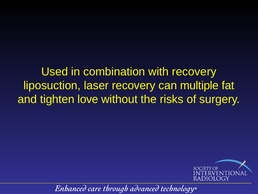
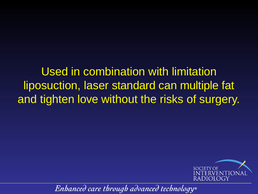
with recovery: recovery -> limitation
laser recovery: recovery -> standard
